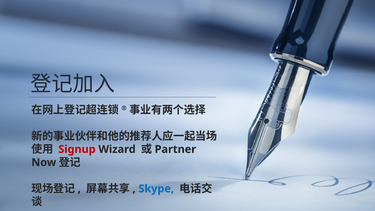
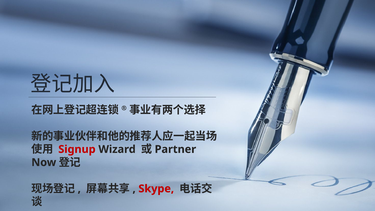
Skype colour: blue -> red
